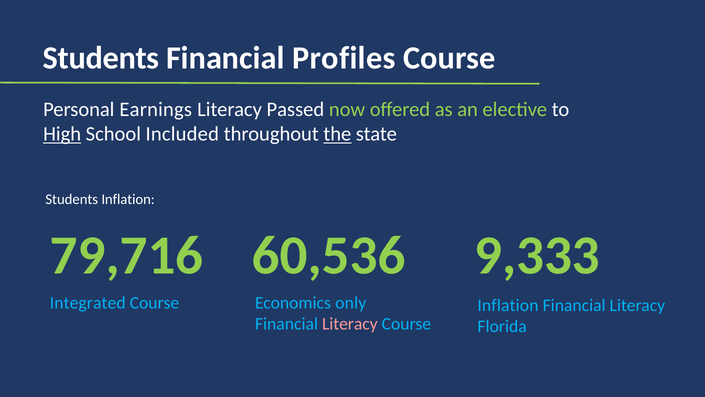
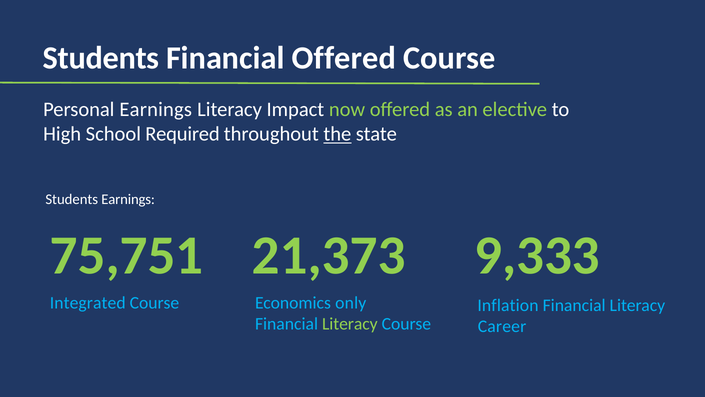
Financial Profiles: Profiles -> Offered
Passed: Passed -> Impact
High underline: present -> none
Included: Included -> Required
Students Inflation: Inflation -> Earnings
79,716: 79,716 -> 75,751
60,536: 60,536 -> 21,373
Literacy at (350, 324) colour: pink -> light green
Florida: Florida -> Career
